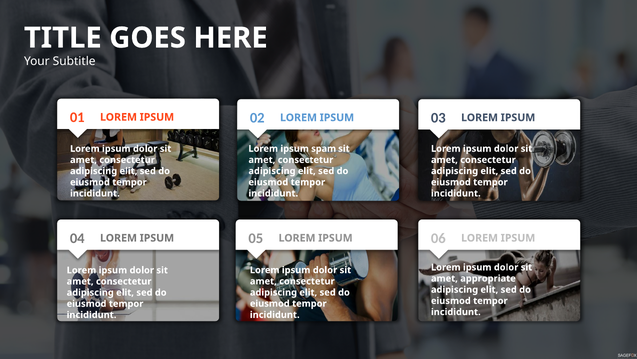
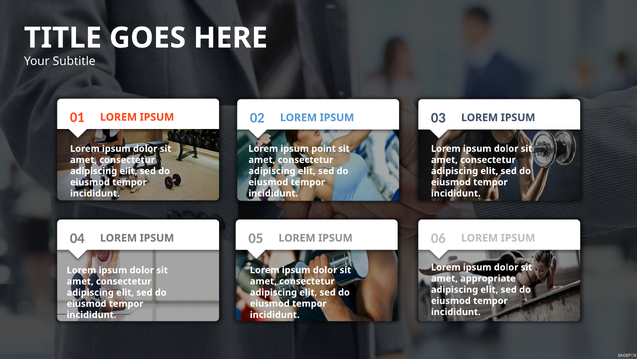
spam: spam -> point
